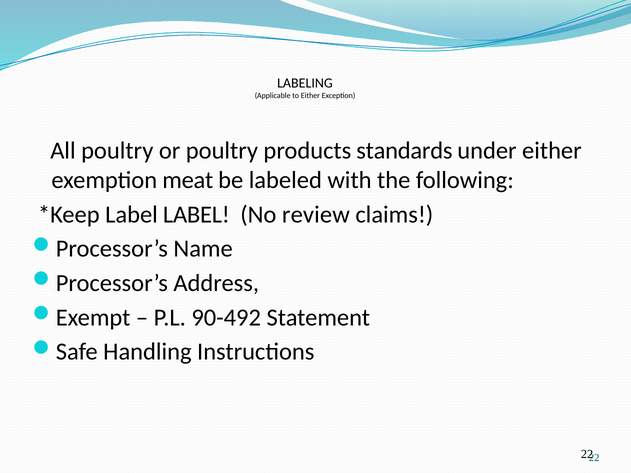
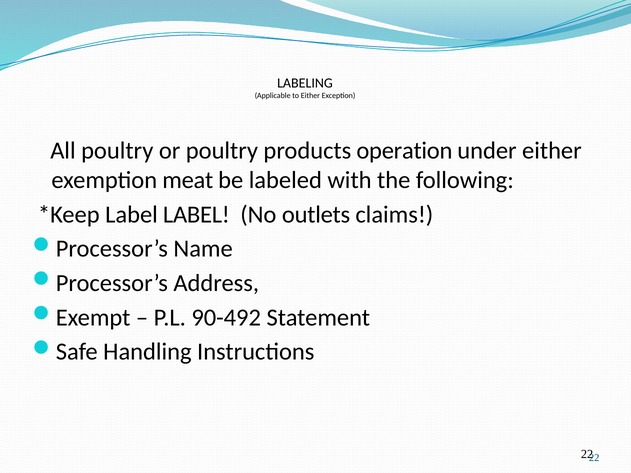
standards: standards -> operation
review: review -> outlets
